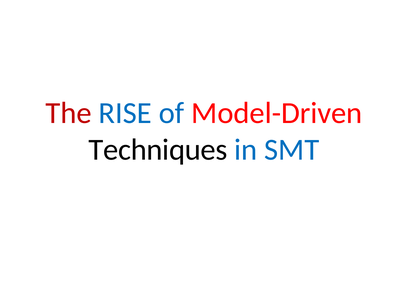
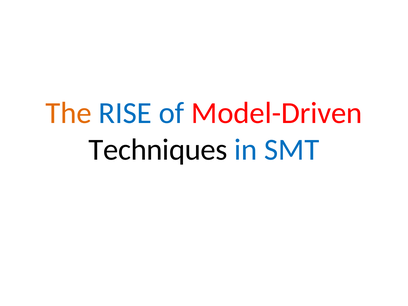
The colour: red -> orange
